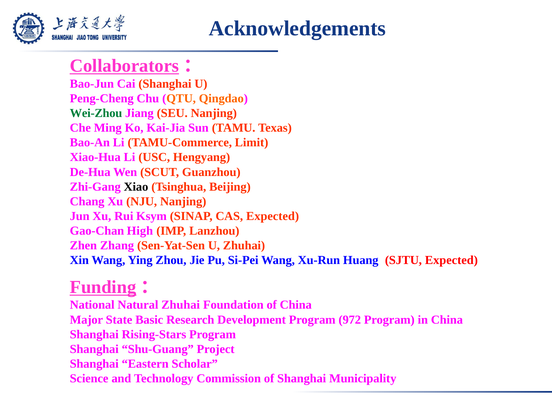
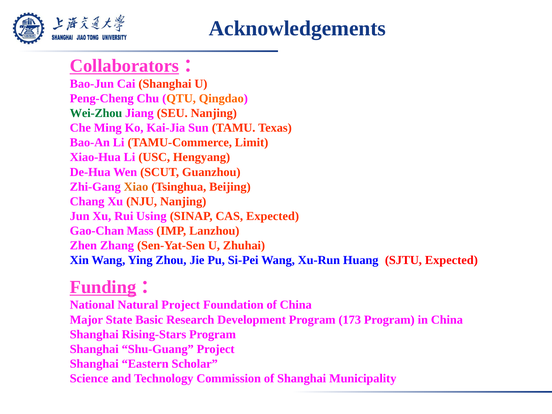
Xiao colour: black -> orange
Ksym: Ksym -> Using
High: High -> Mass
Natural Zhuhai: Zhuhai -> Project
972: 972 -> 173
